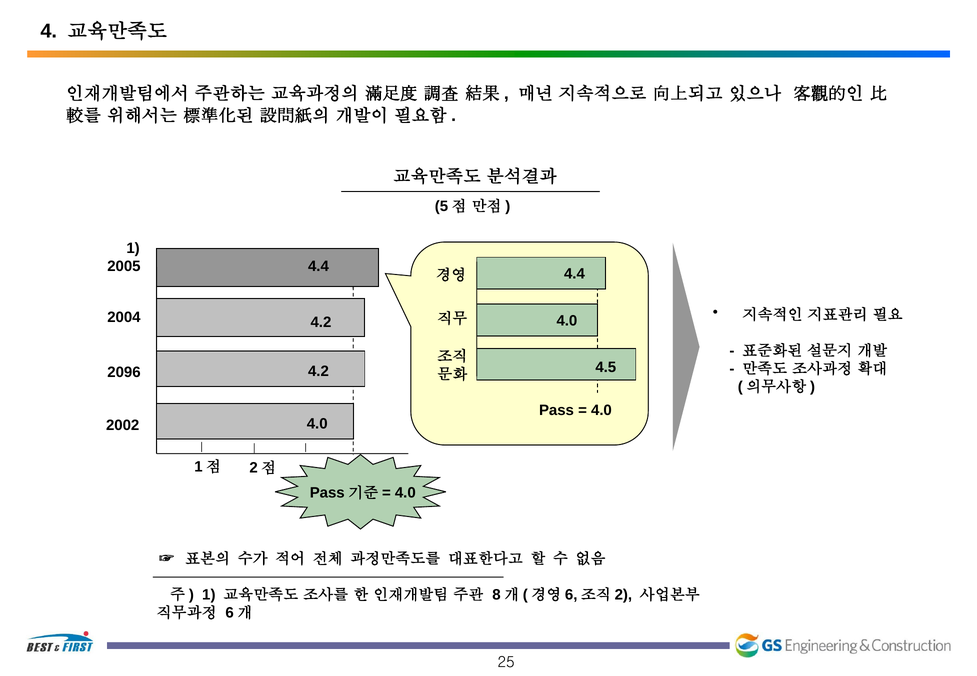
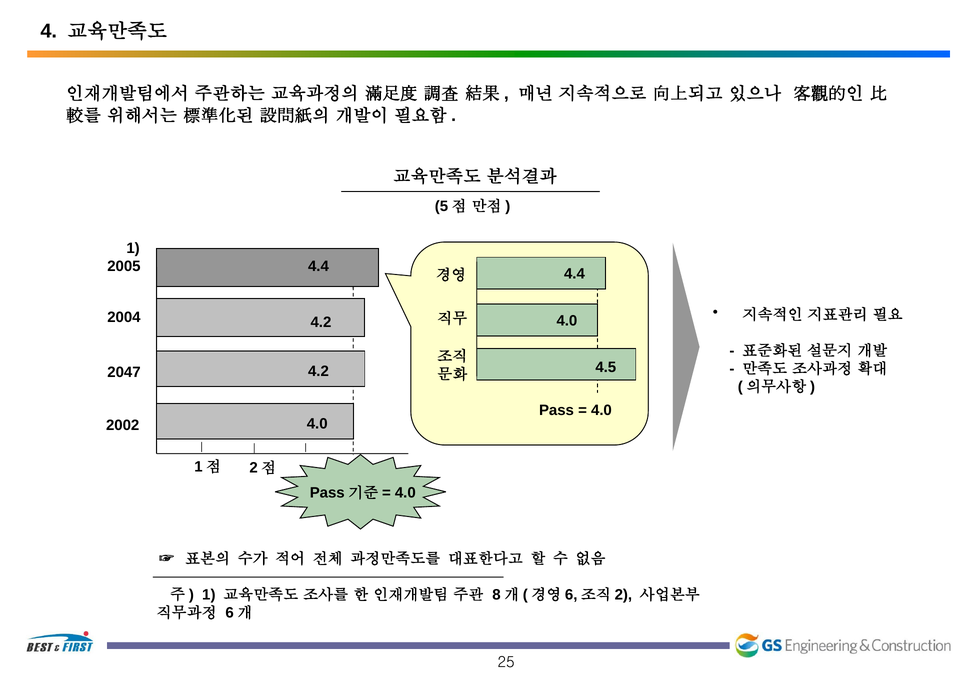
2096: 2096 -> 2047
